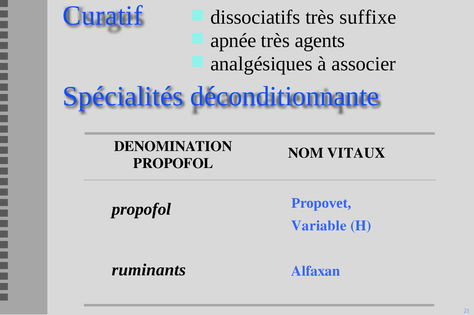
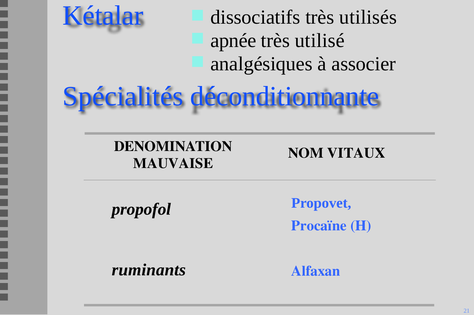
Curatif: Curatif -> Kétalar
suffixe: suffixe -> utilisés
agents: agents -> utilisé
PROPOFOL at (173, 164): PROPOFOL -> MAUVAISE
Variable: Variable -> Procaïne
